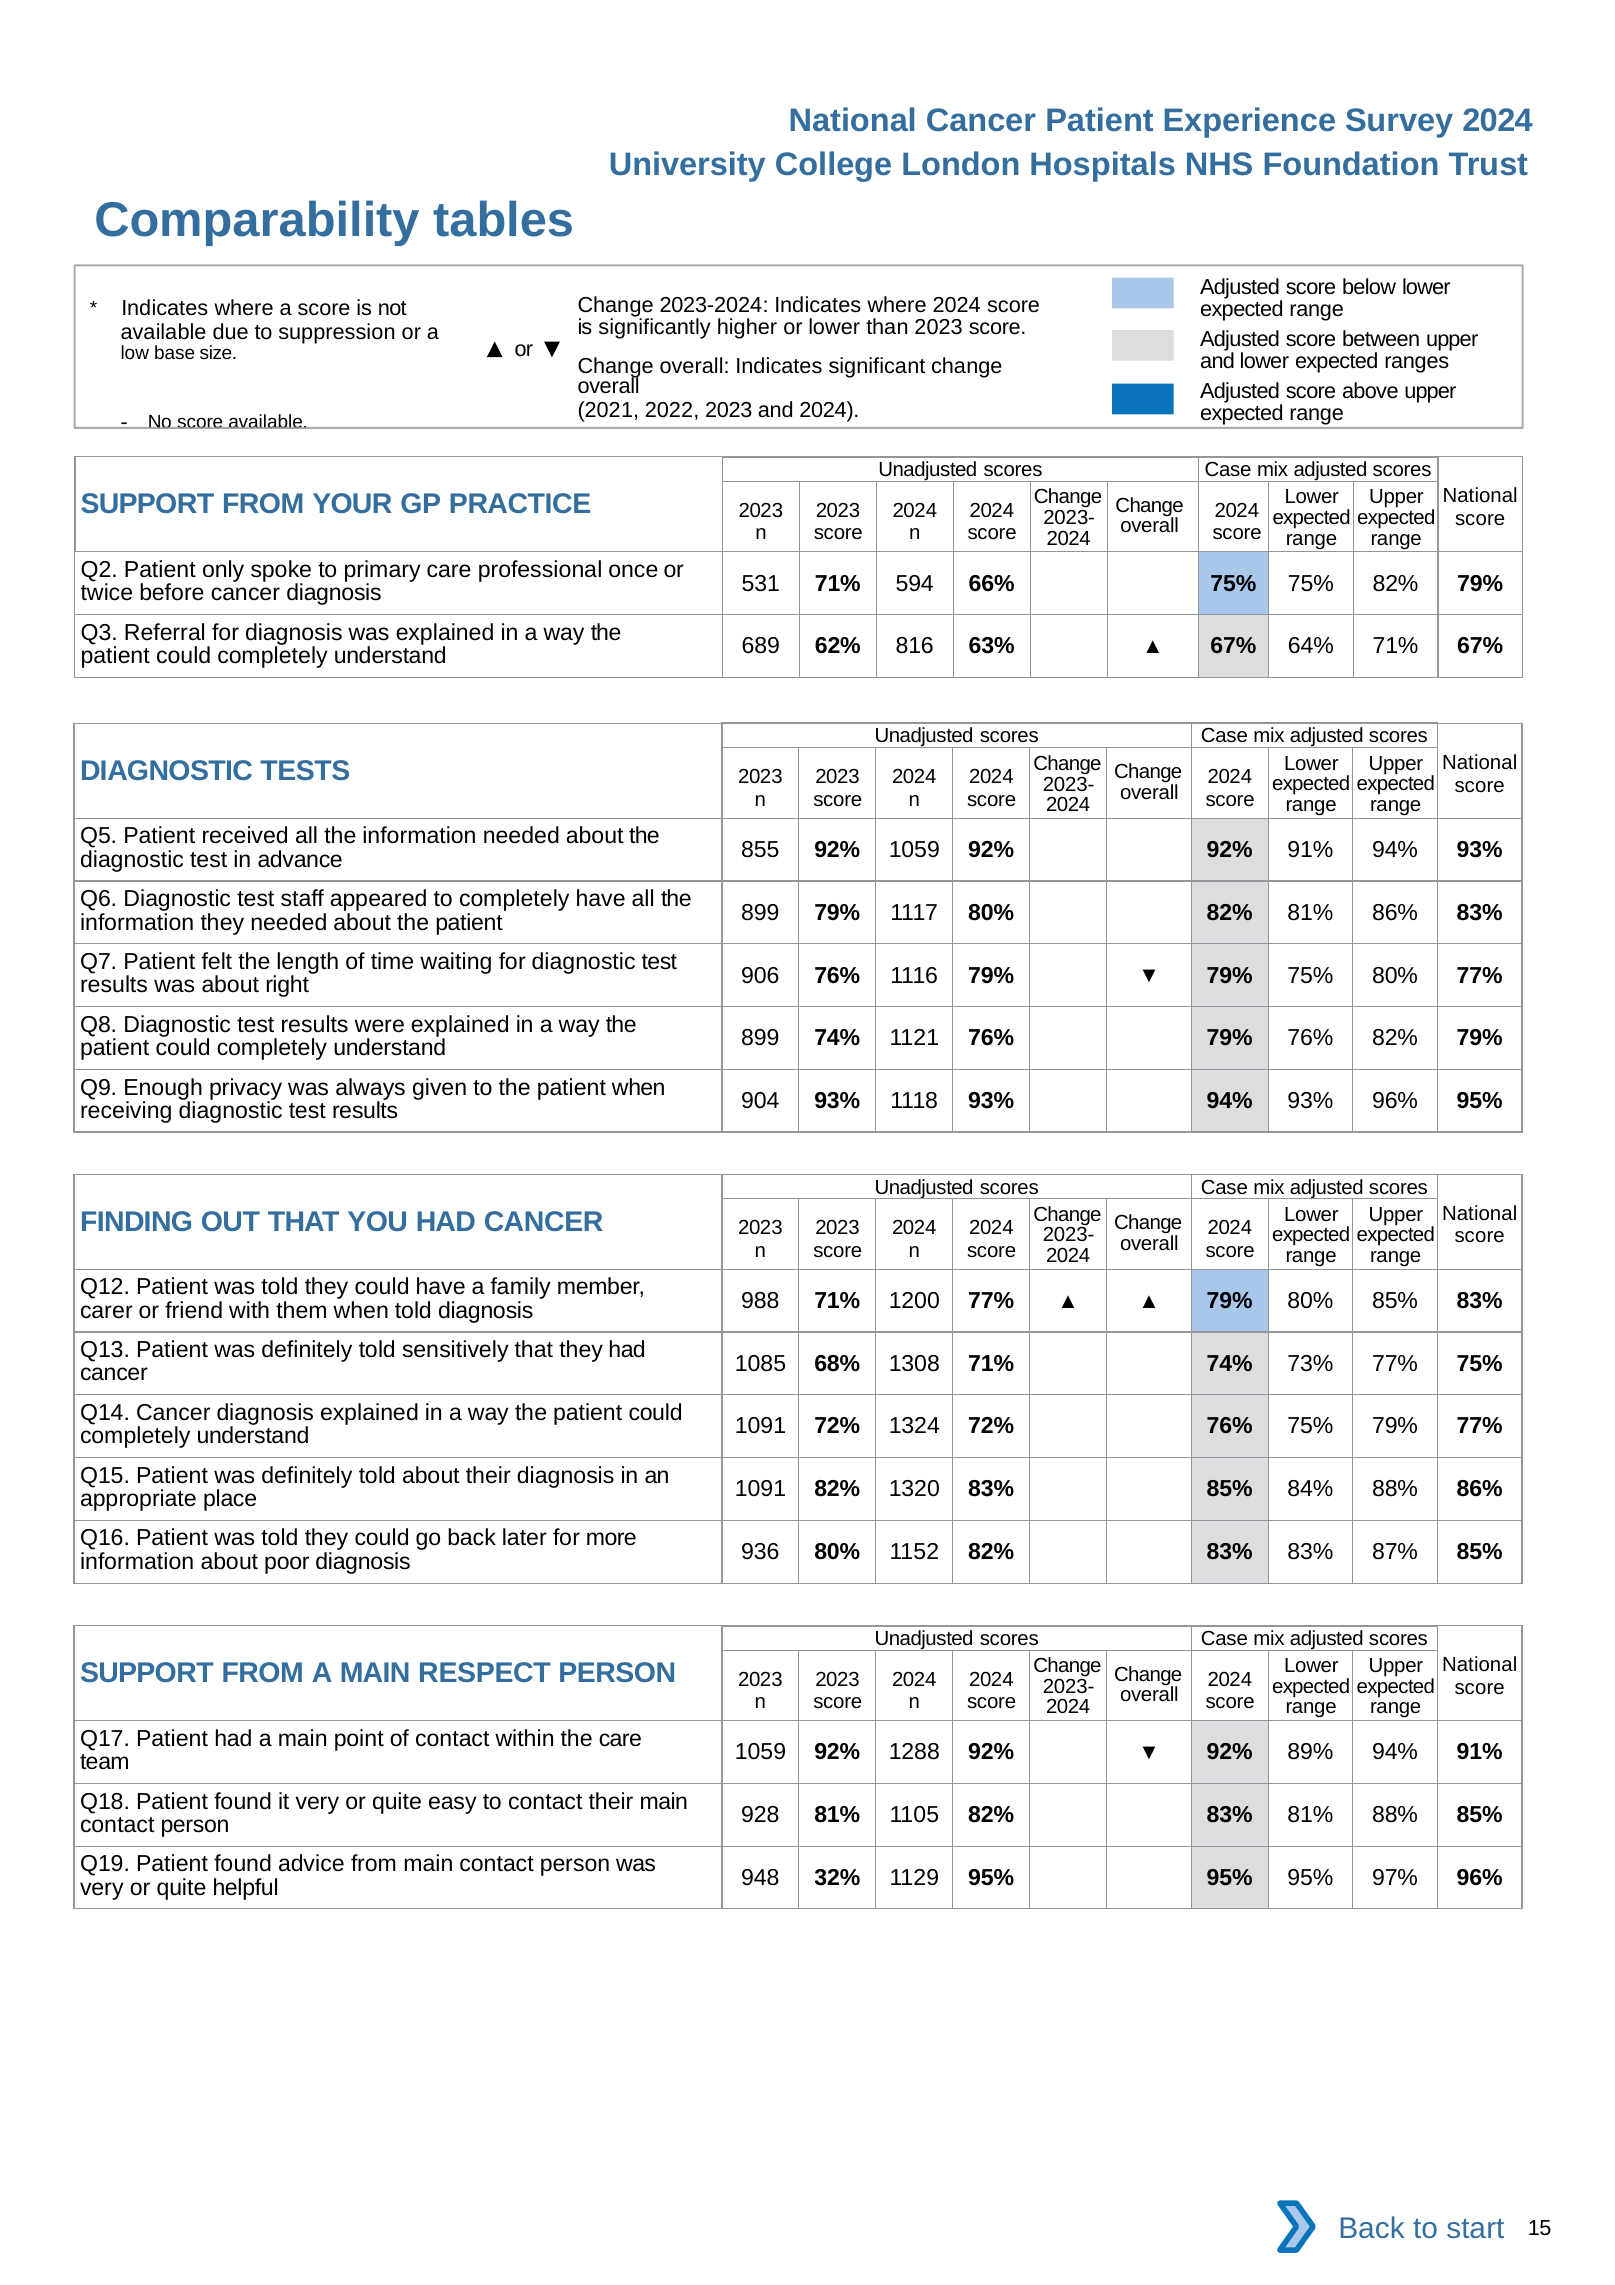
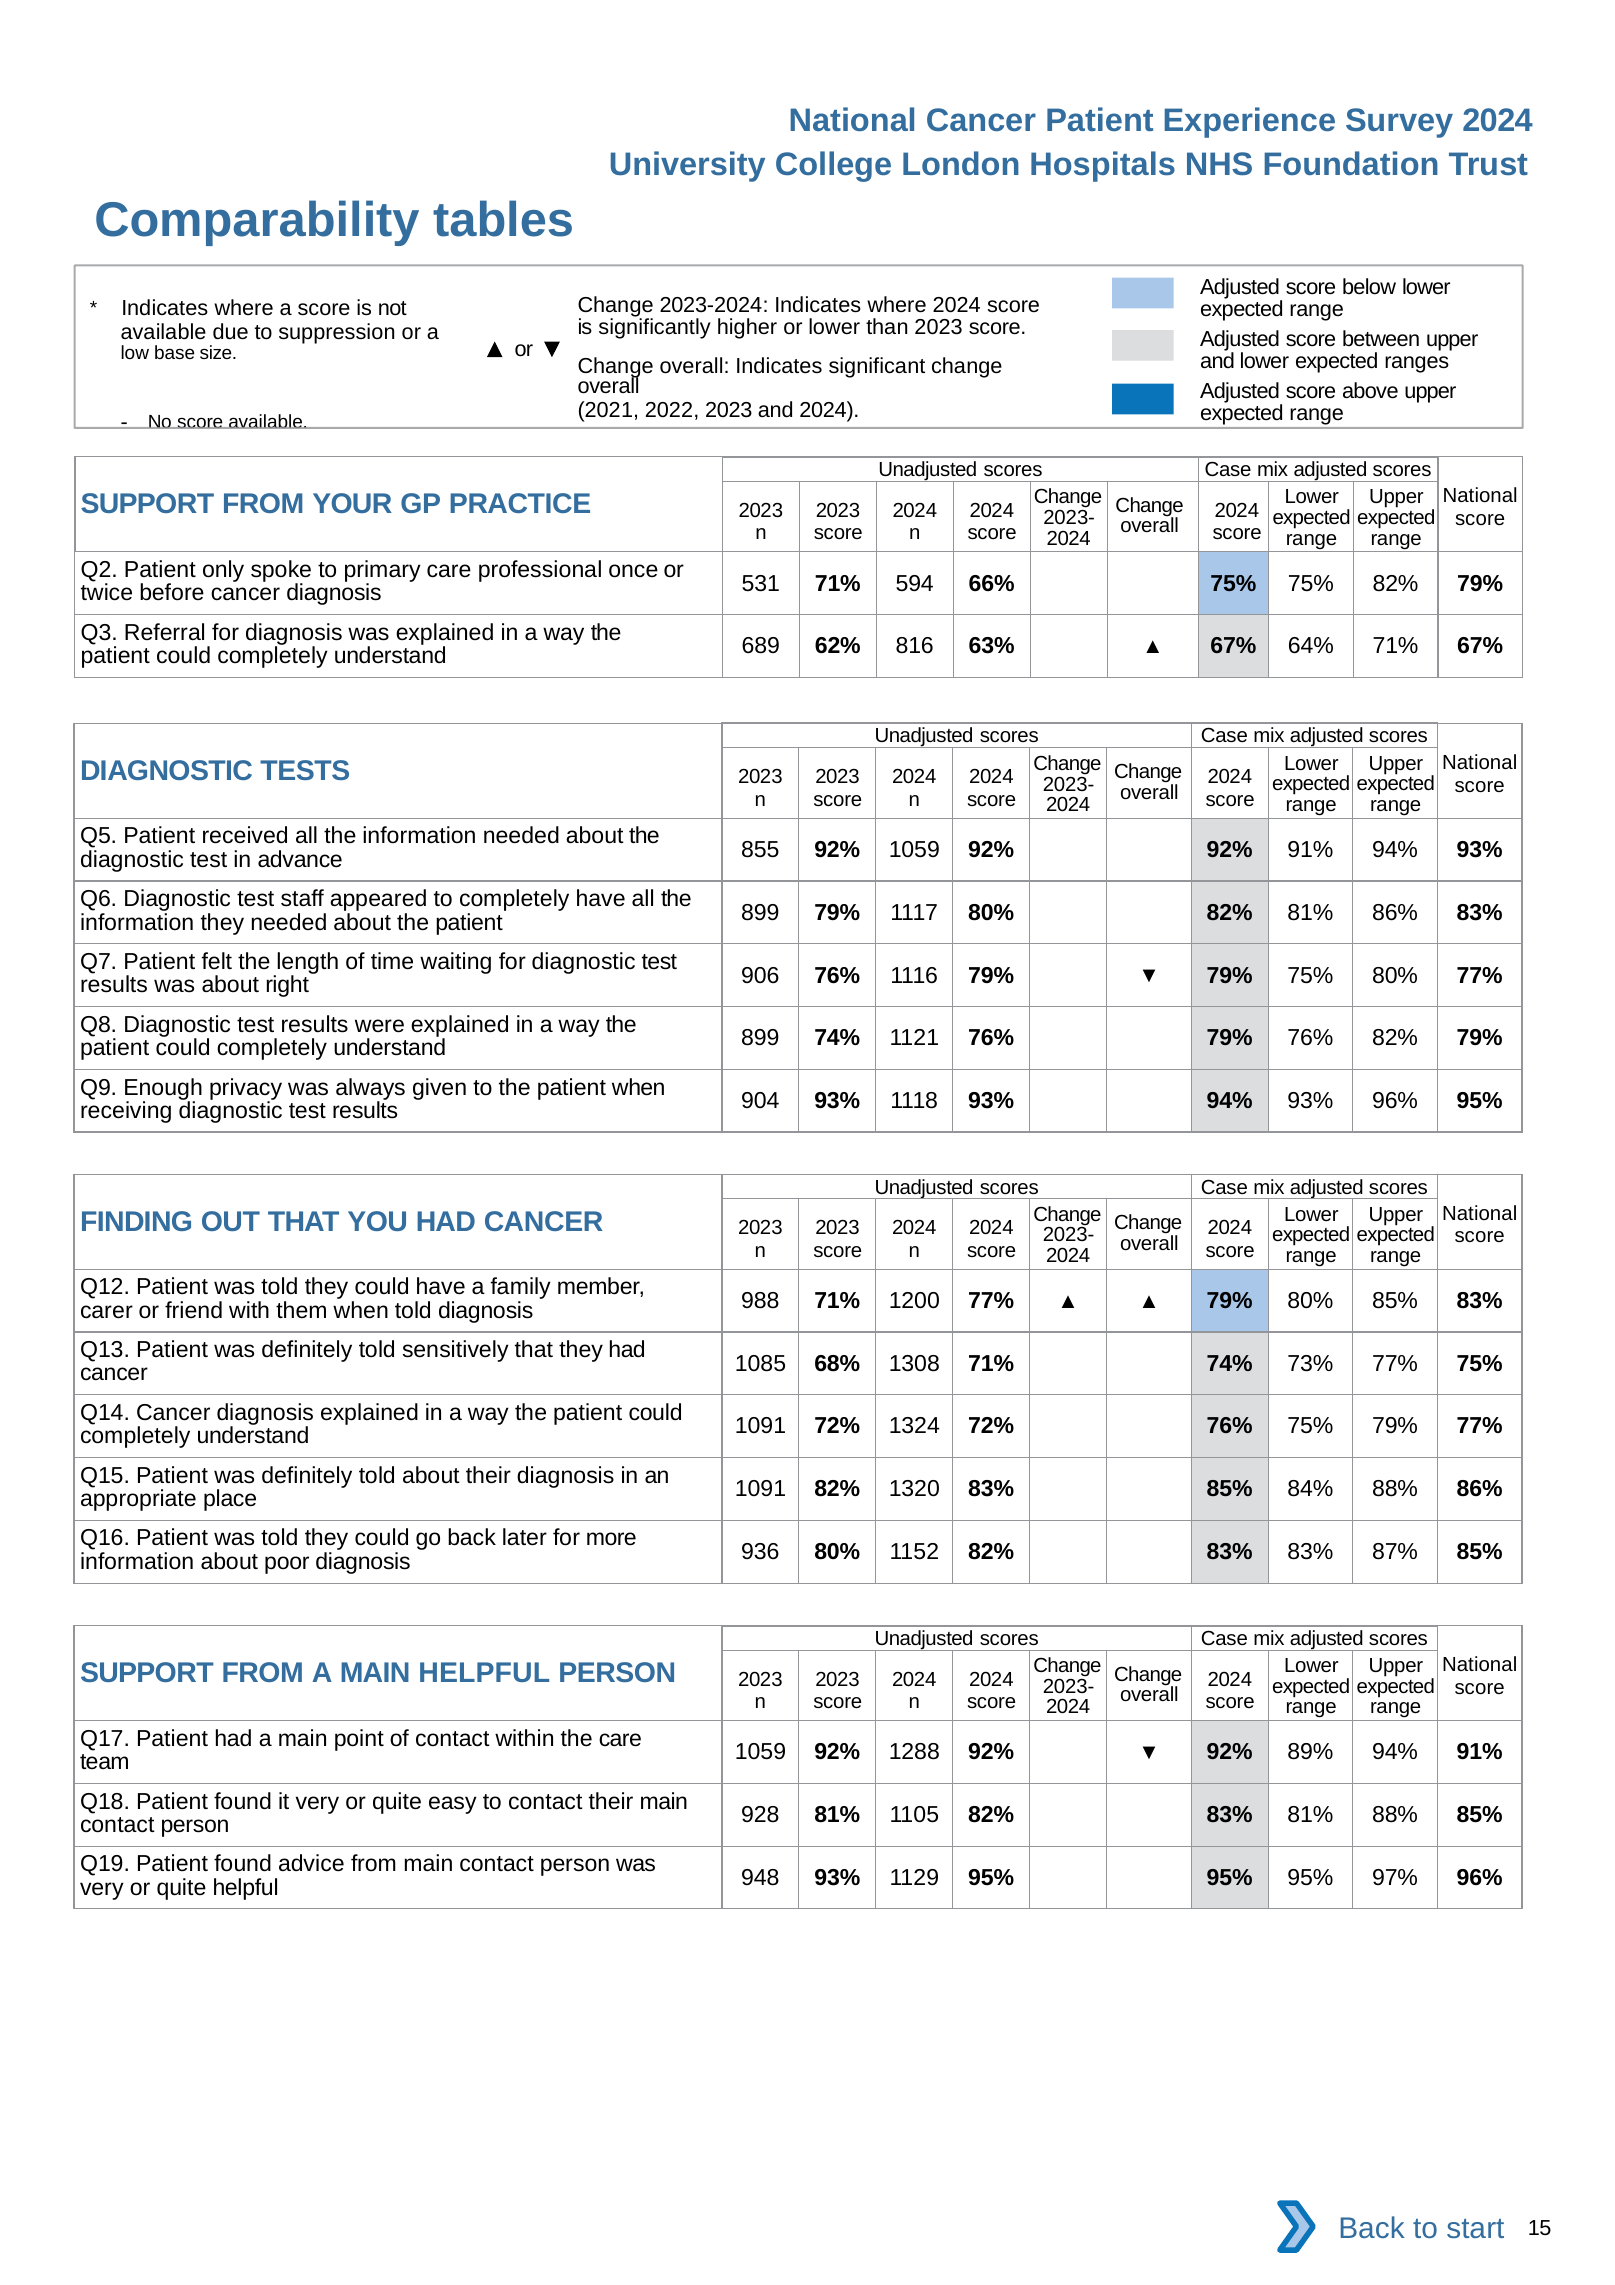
MAIN RESPECT: RESPECT -> HELPFUL
948 32%: 32% -> 93%
